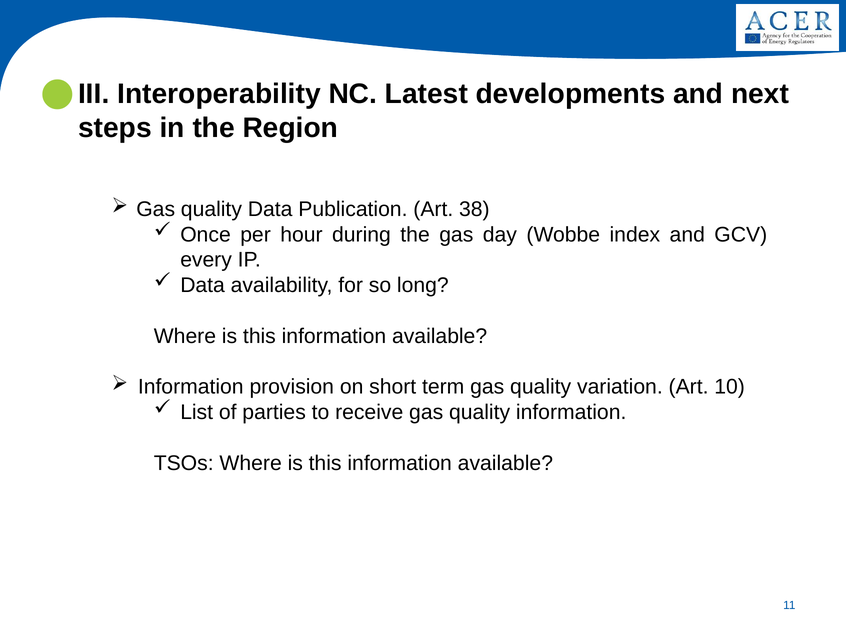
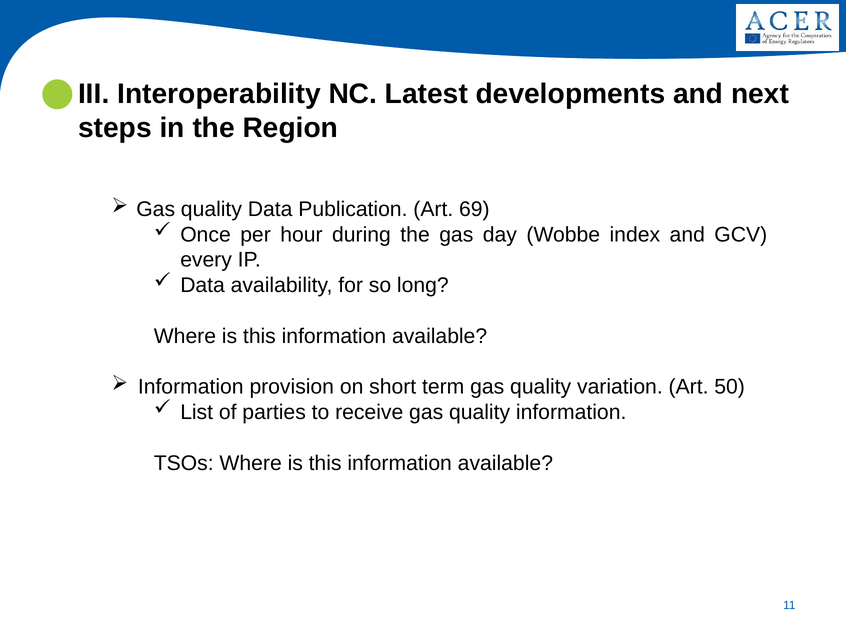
38: 38 -> 69
10: 10 -> 50
